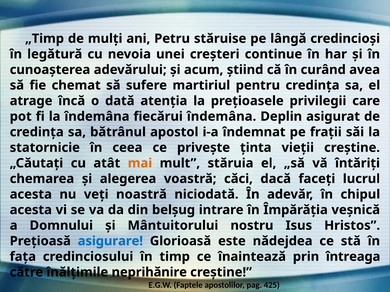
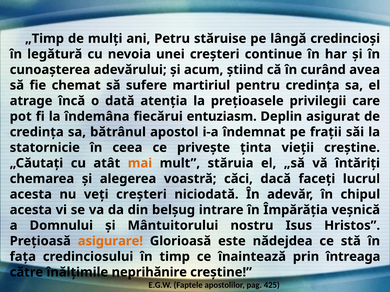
fiecărui îndemâna: îndemâna -> entuziasm
veţi noastră: noastră -> creşteri
asigurare colour: blue -> orange
